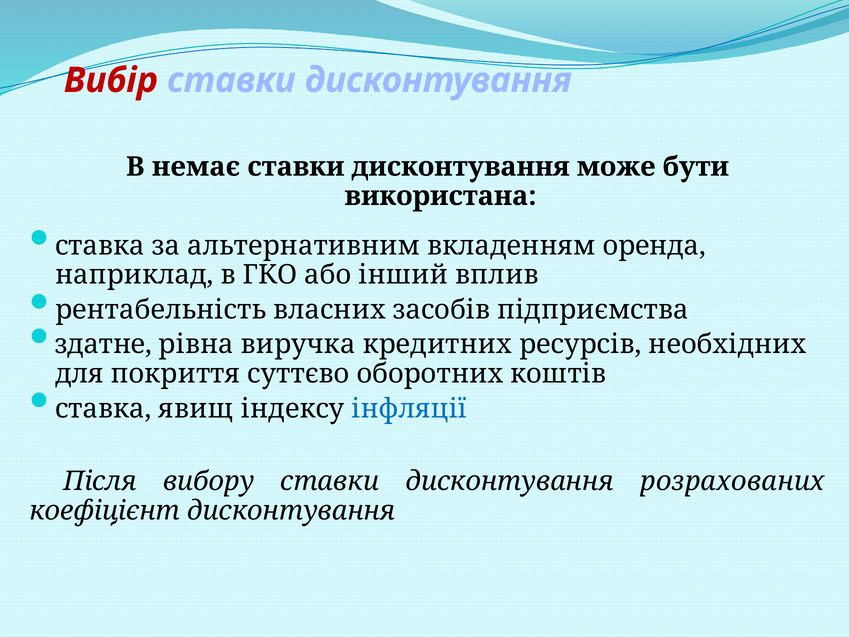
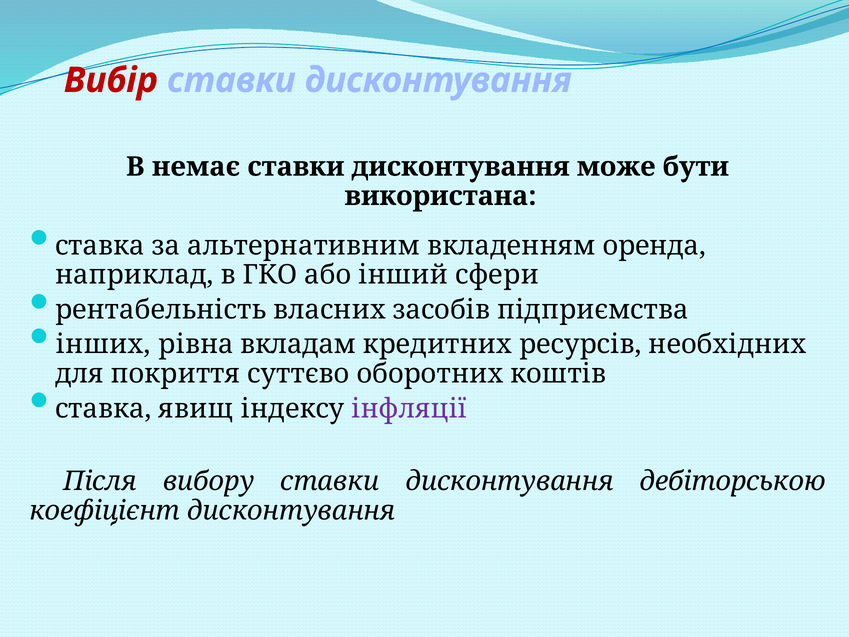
вплив: вплив -> сфери
здатне: здатне -> інших
виручка: виручка -> вкладам
інфляції colour: blue -> purple
розрахованих: розрахованих -> дебіторською
